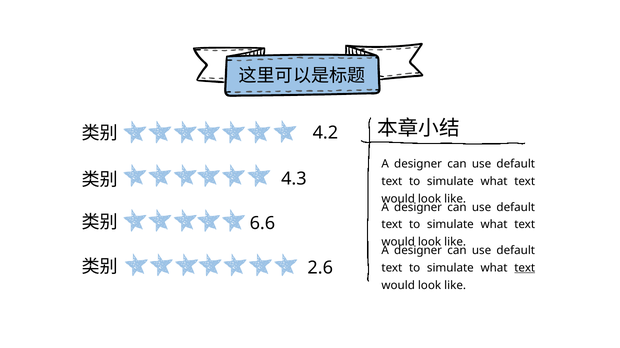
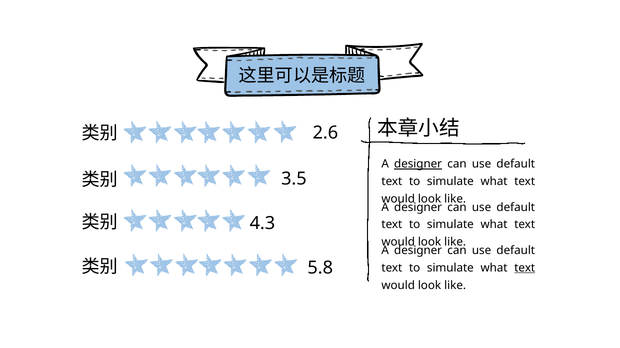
4.2: 4.2 -> 2.6
designer at (418, 164) underline: none -> present
4.3: 4.3 -> 3.5
6.6: 6.6 -> 4.3
2.6: 2.6 -> 5.8
